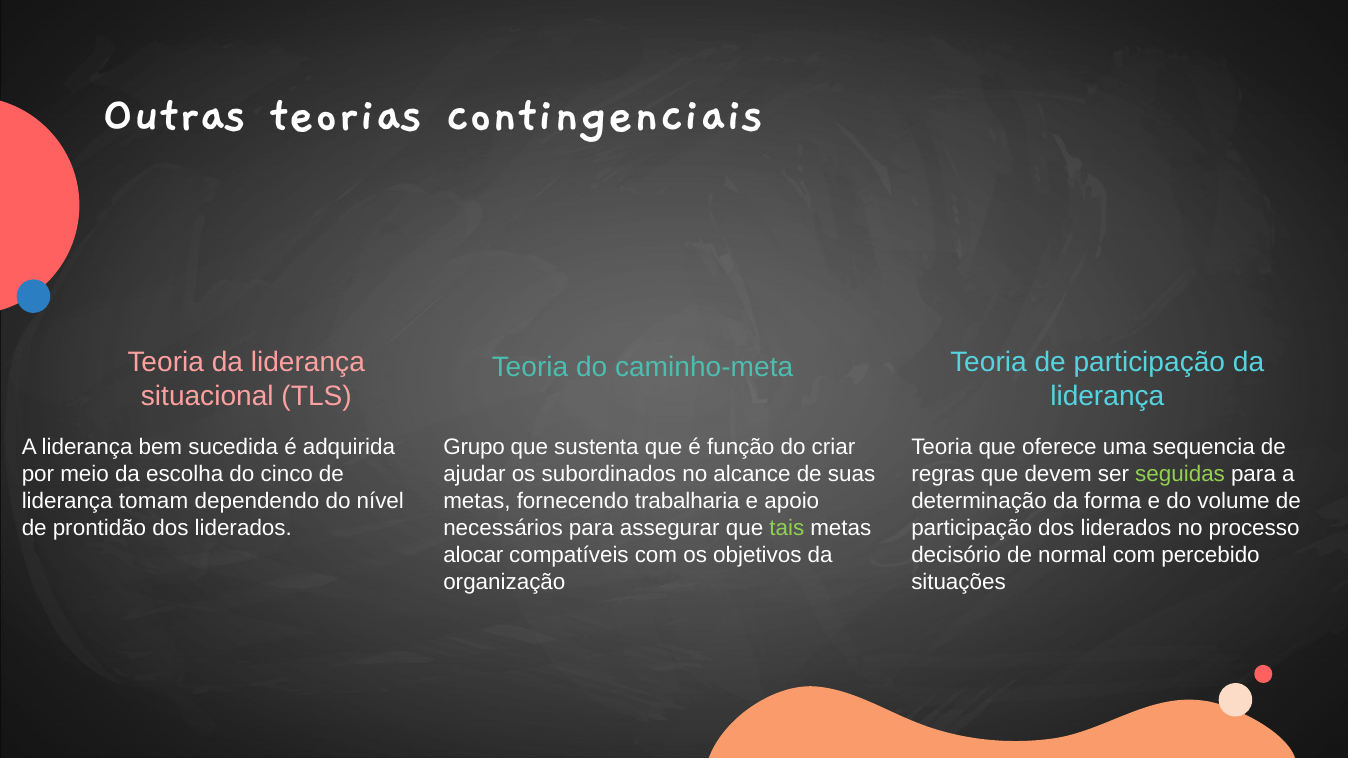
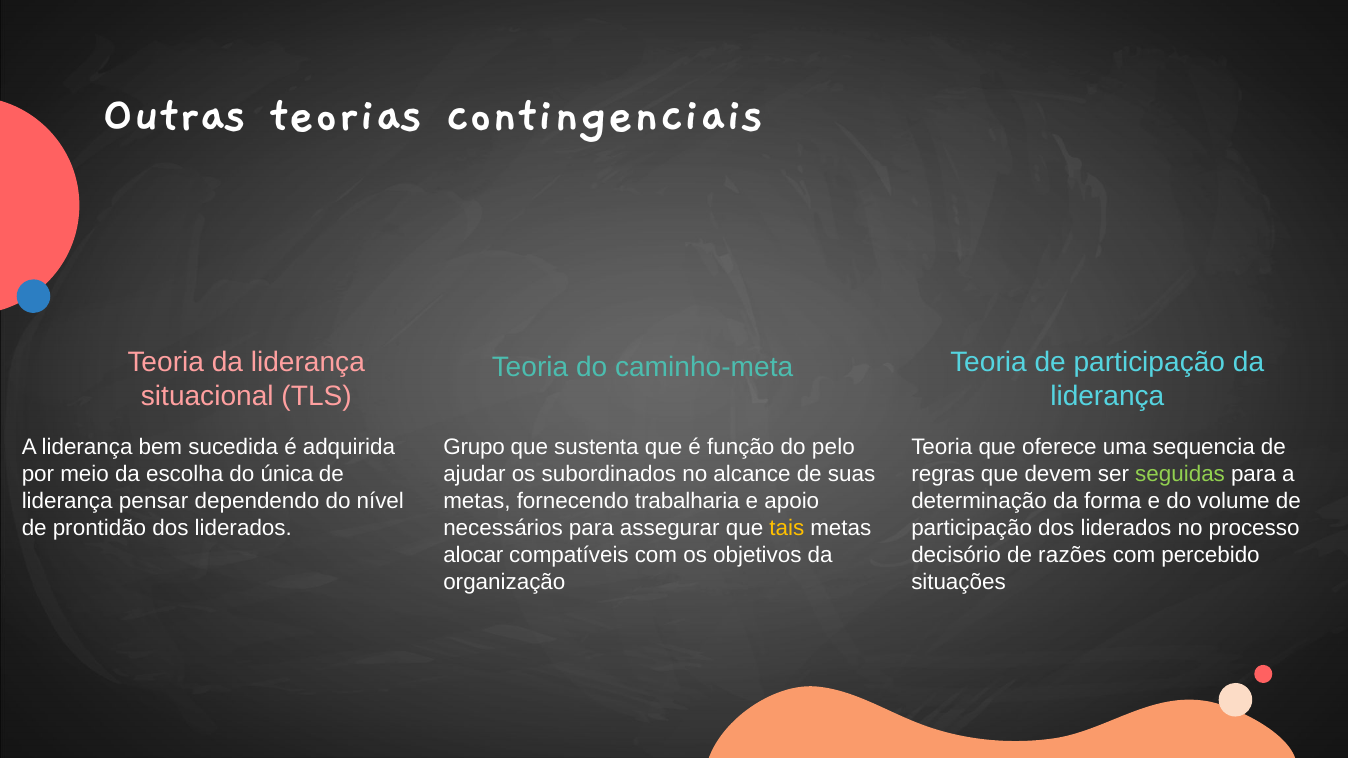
criar: criar -> pelo
cinco: cinco -> única
tomam: tomam -> pensar
tais colour: light green -> yellow
normal: normal -> razões
